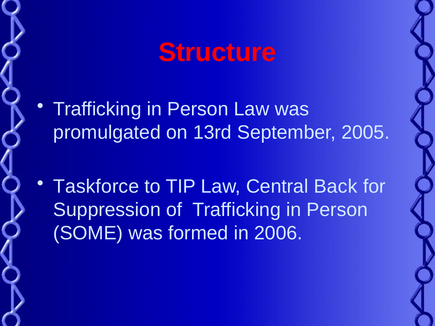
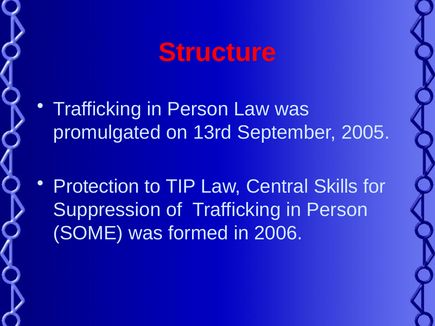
Taskforce: Taskforce -> Protection
Back: Back -> Skills
